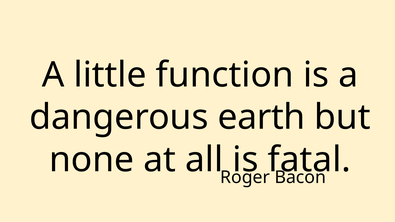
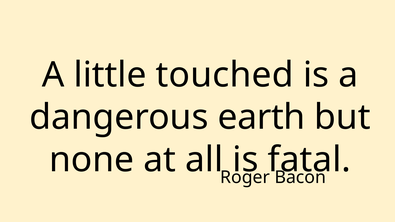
function: function -> touched
